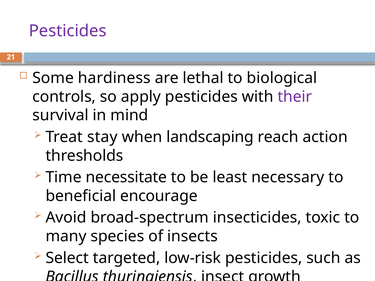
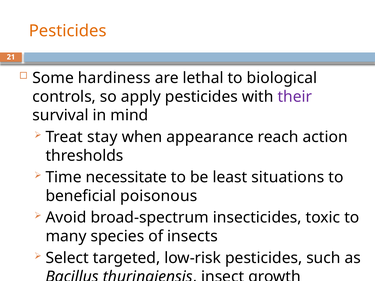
Pesticides at (68, 31) colour: purple -> orange
landscaping: landscaping -> appearance
necessary: necessary -> situations
encourage: encourage -> poisonous
